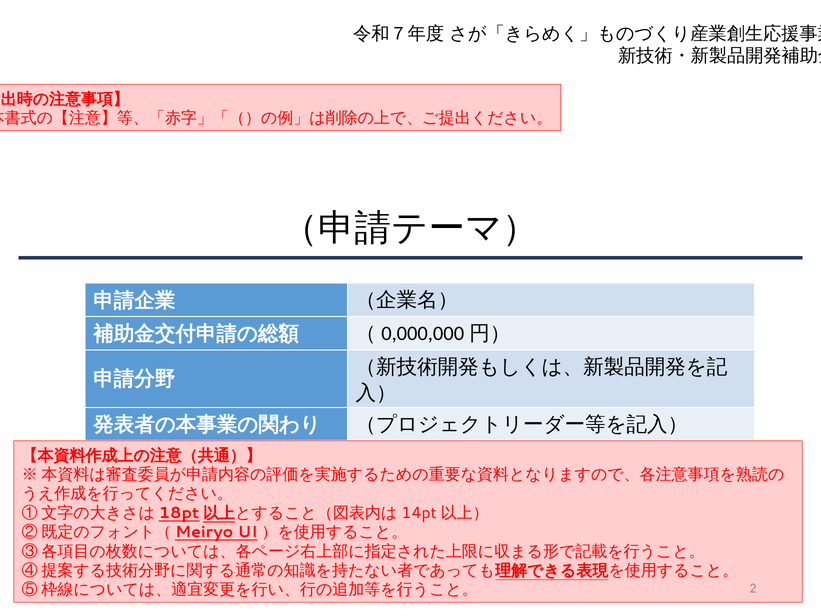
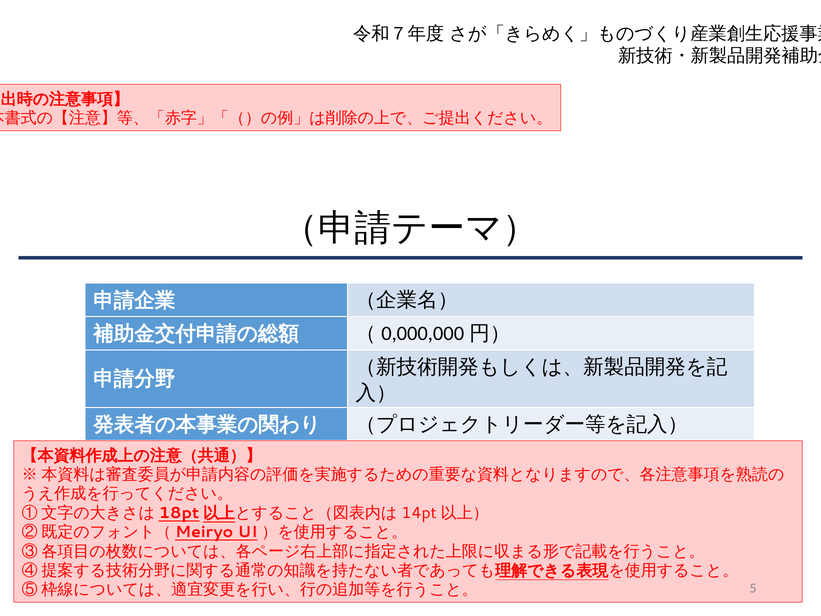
2: 2 -> 5
